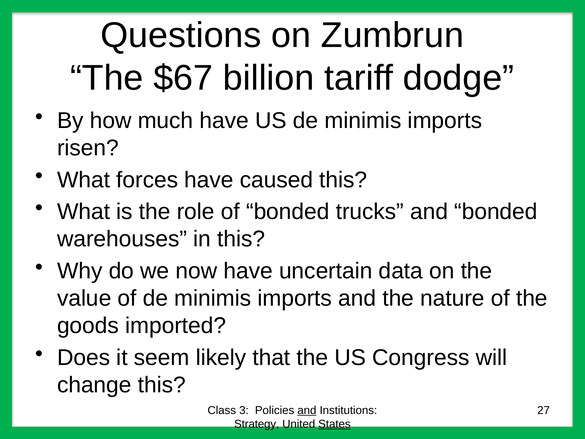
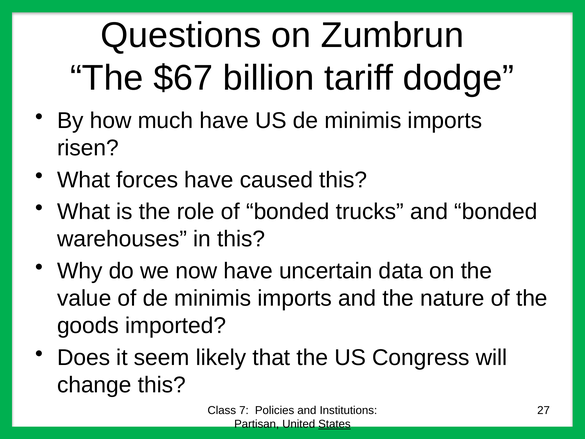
3: 3 -> 7
and at (307, 410) underline: present -> none
Strategy: Strategy -> Partisan
